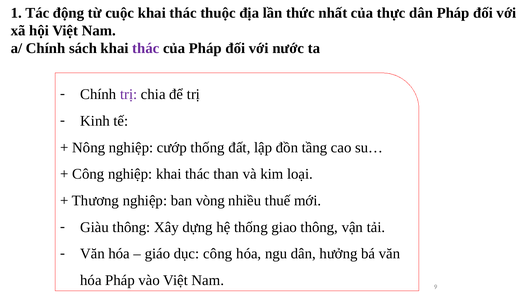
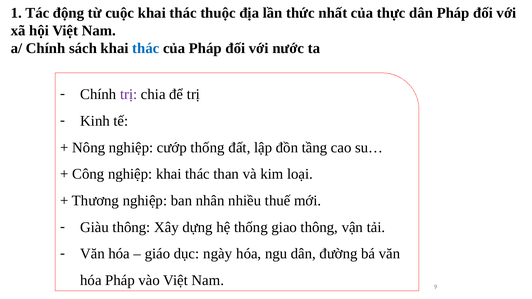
thác at (146, 48) colour: purple -> blue
vòng: vòng -> nhân
dục công: công -> ngày
hưởng: hưởng -> đường
